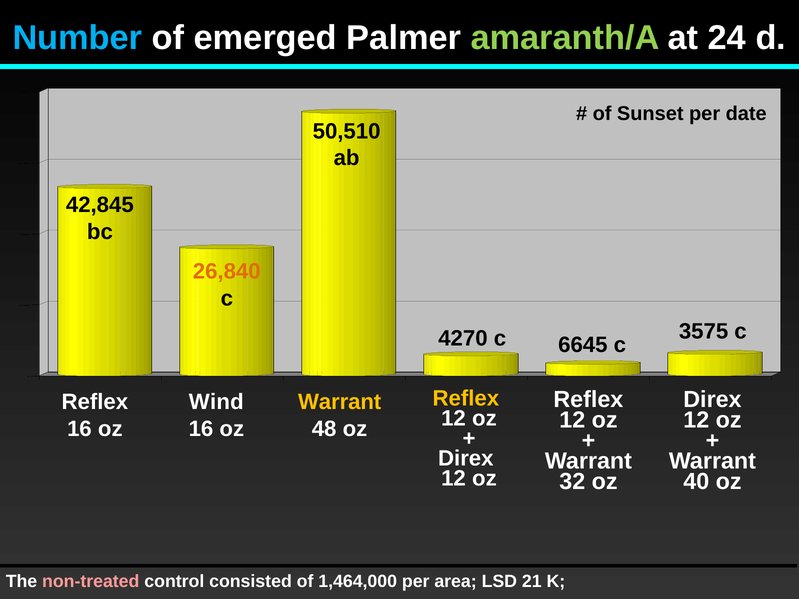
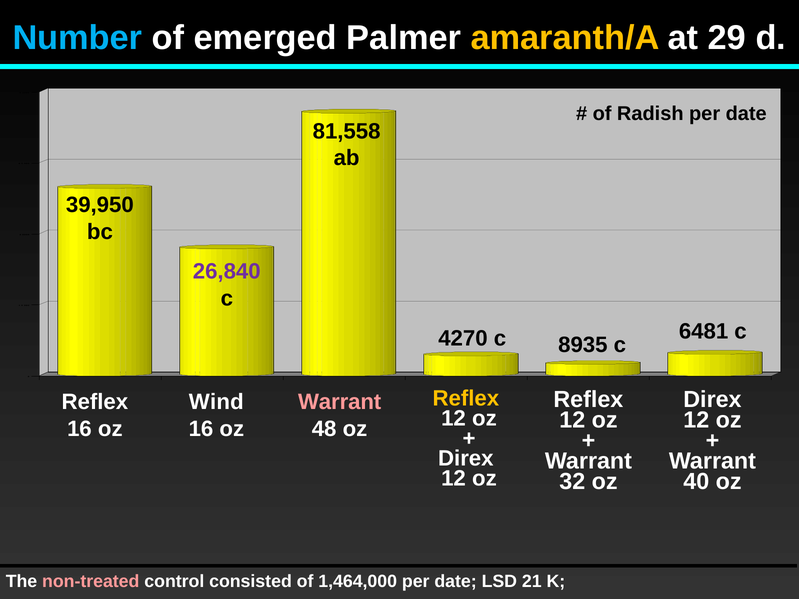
amaranth/A colour: light green -> yellow
24: 24 -> 29
Sunset: Sunset -> Radish
50,510: 50,510 -> 81,558
42,845: 42,845 -> 39,950
26,840 colour: orange -> purple
3575: 3575 -> 6481
6645: 6645 -> 8935
Warrant at (340, 402) colour: yellow -> pink
1,464,000 per area: area -> date
